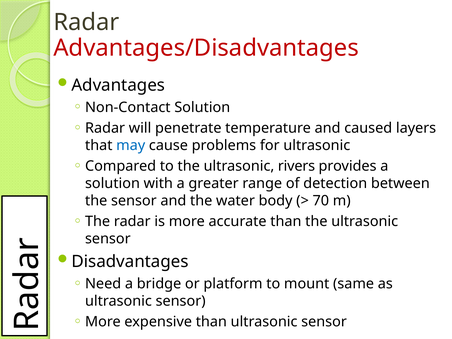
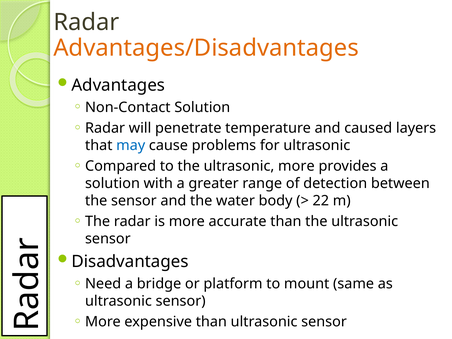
Advantages/Disadvantages colour: red -> orange
ultrasonic rivers: rivers -> more
70: 70 -> 22
